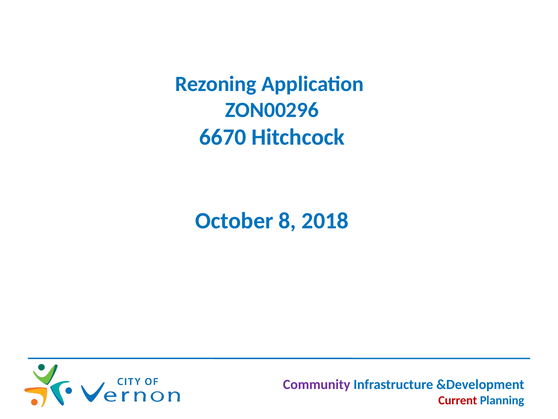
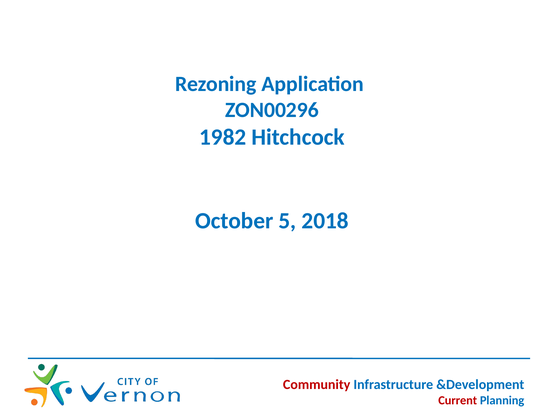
6670: 6670 -> 1982
8: 8 -> 5
Community colour: purple -> red
